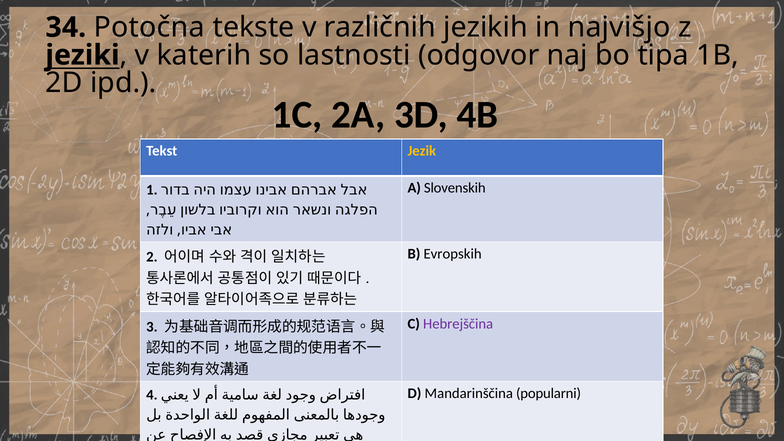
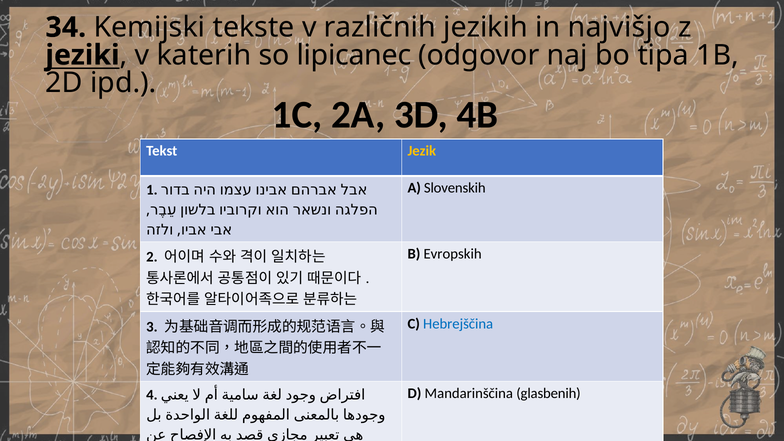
Potočna: Potočna -> Kemijski
lastnosti: lastnosti -> lipicanec
Hebrejščina colour: purple -> blue
popularni: popularni -> glasbenih
